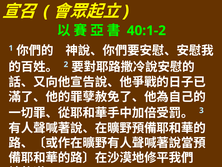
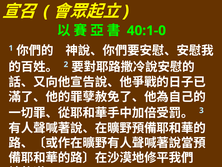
40:1-2: 40:1-2 -> 40:1-0
